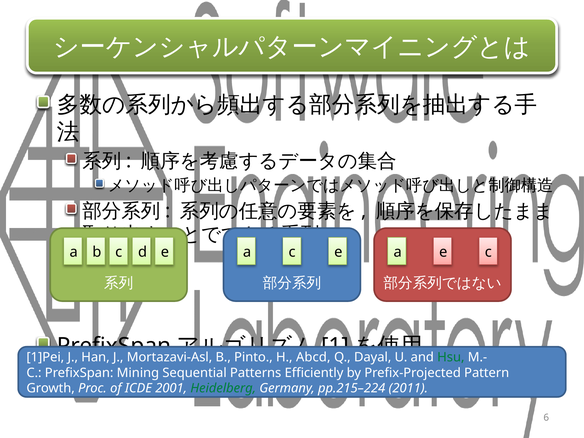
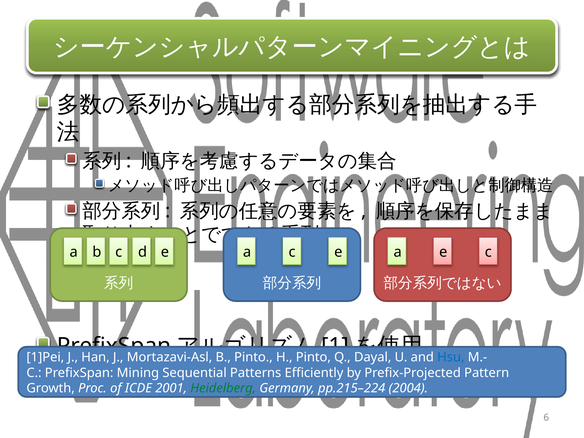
Abcd at (313, 357): Abcd -> Pinto
Hsu colour: green -> blue
2011: 2011 -> 2004
